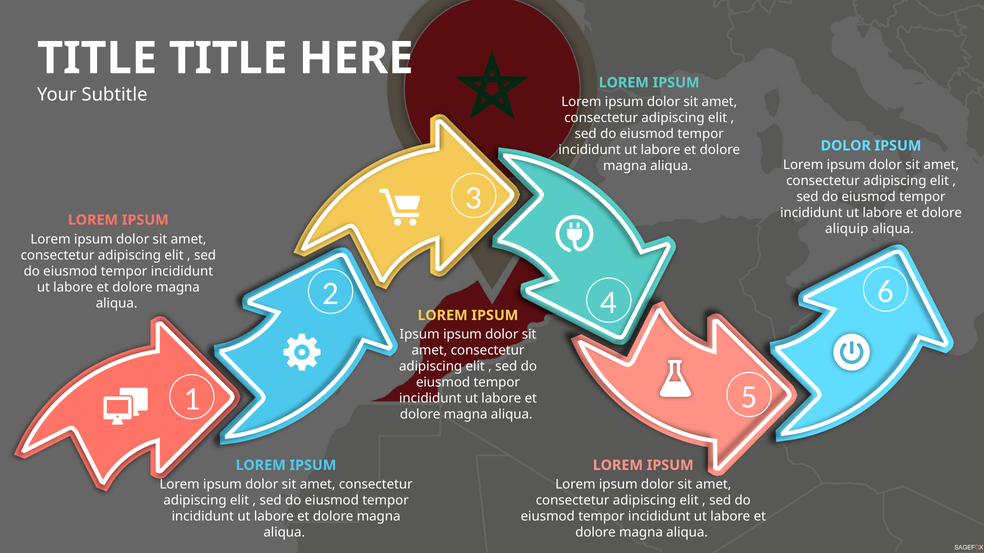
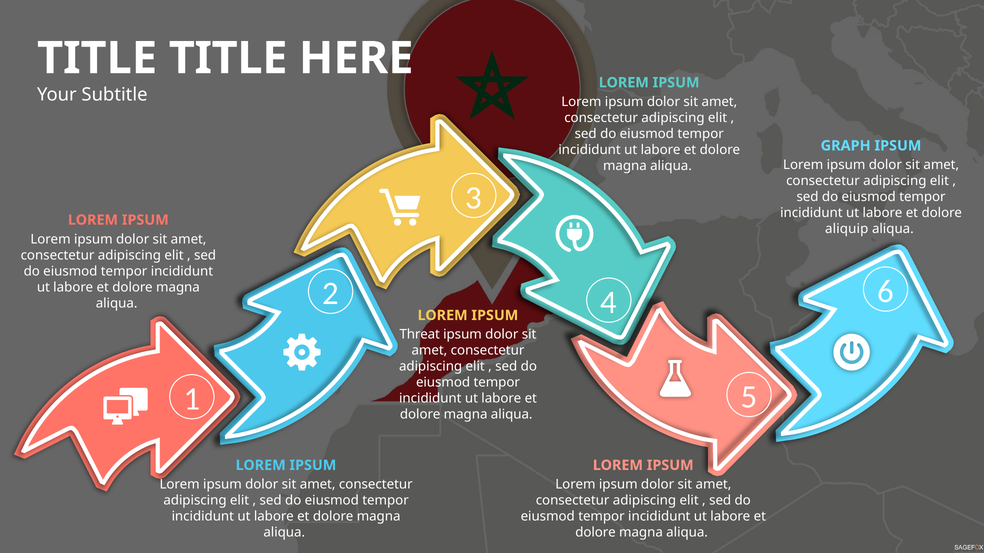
DOLOR at (846, 146): DOLOR -> GRAPH
Ipsum at (420, 335): Ipsum -> Threat
